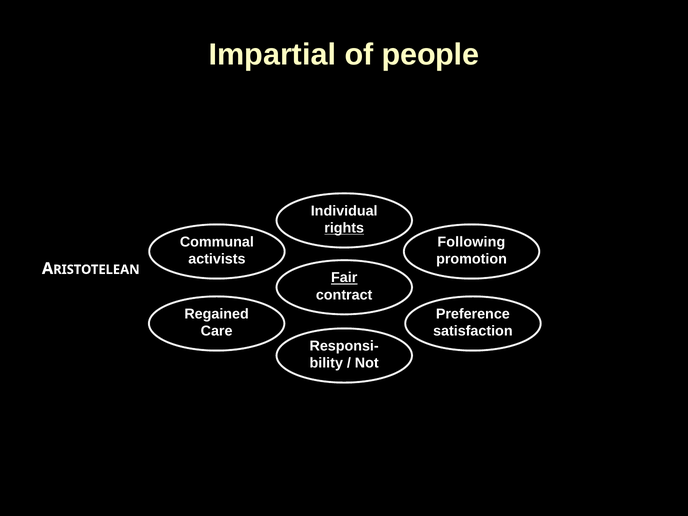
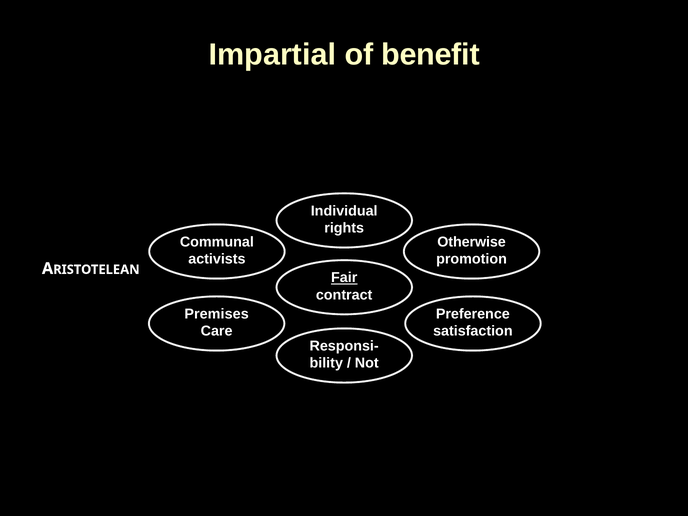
people: people -> benefit
rights underline: present -> none
Following: Following -> Otherwise
Regained: Regained -> Premises
